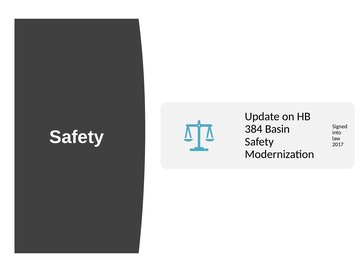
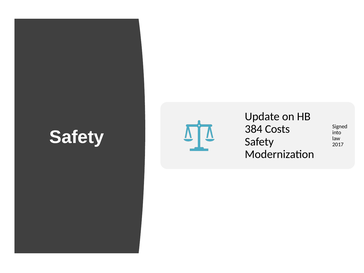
Basin: Basin -> Costs
